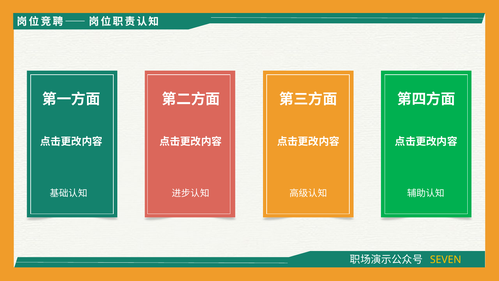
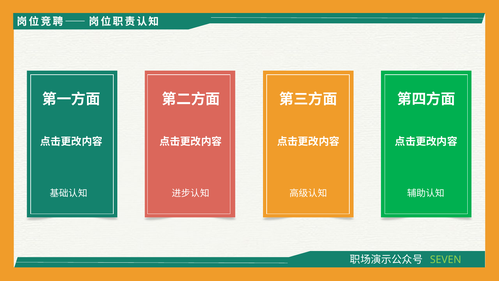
SEVEN colour: yellow -> light green
